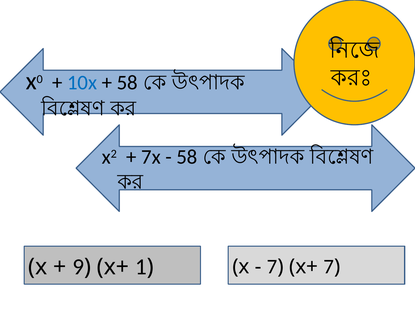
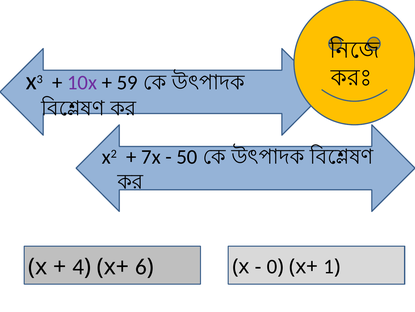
0: 0 -> 3
10x colour: blue -> purple
58 at (127, 82): 58 -> 59
58 at (187, 157): 58 -> 50
9: 9 -> 4
1: 1 -> 6
7 at (272, 266): 7 -> 0
x+ 7: 7 -> 1
